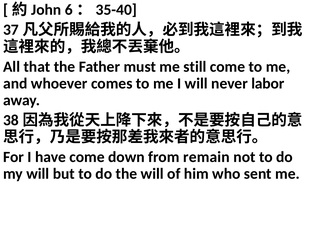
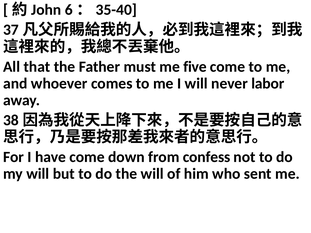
still: still -> five
remain: remain -> confess
